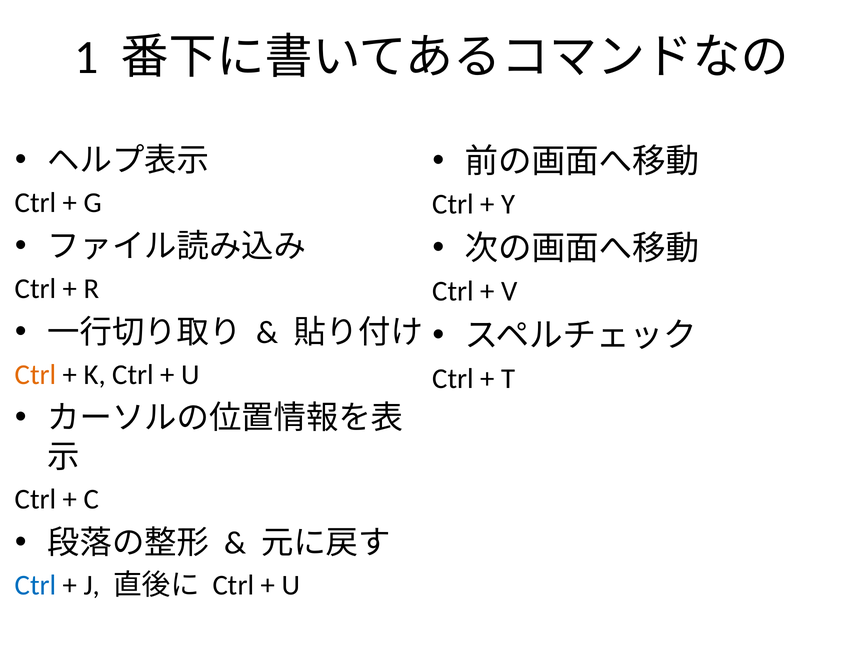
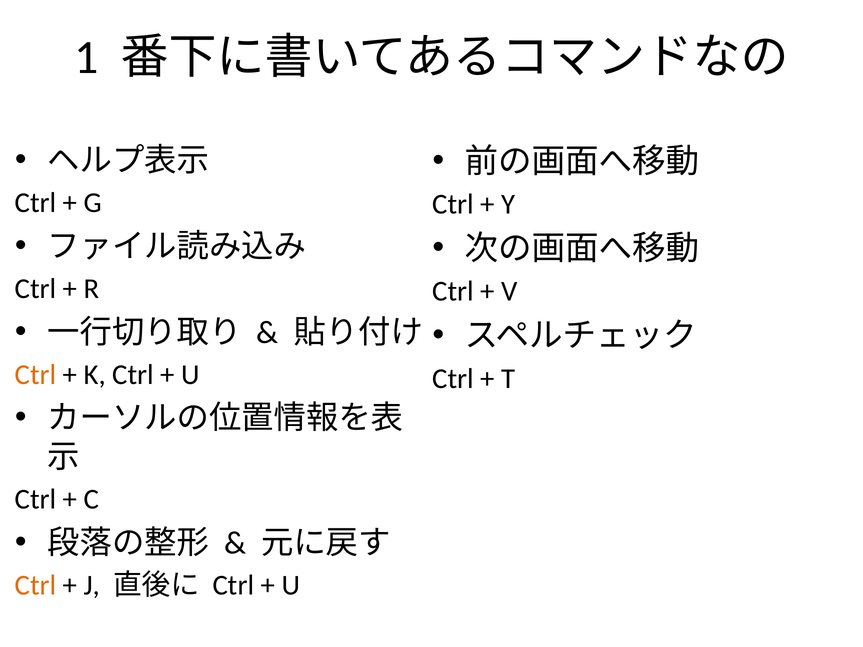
Ctrl at (36, 585) colour: blue -> orange
